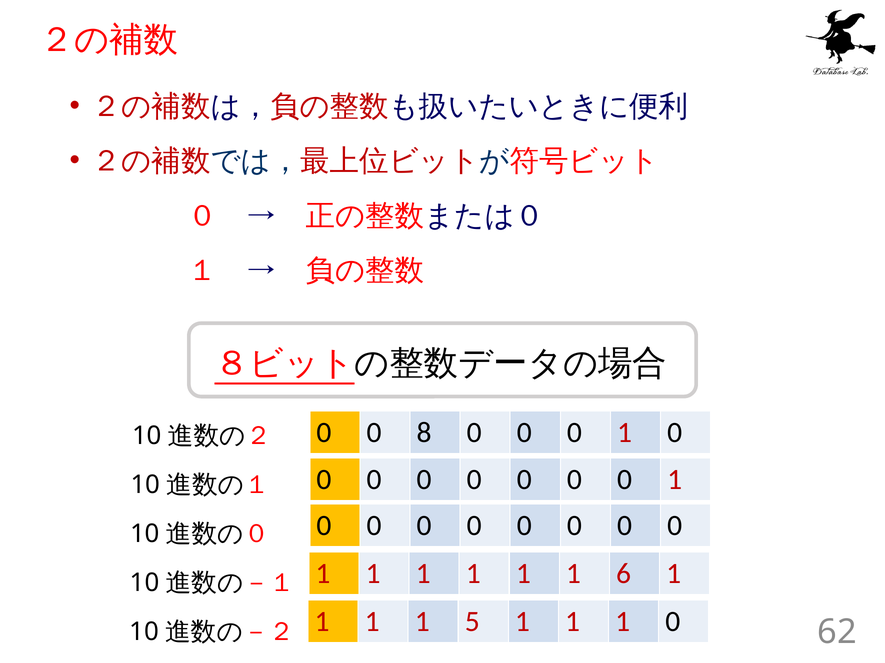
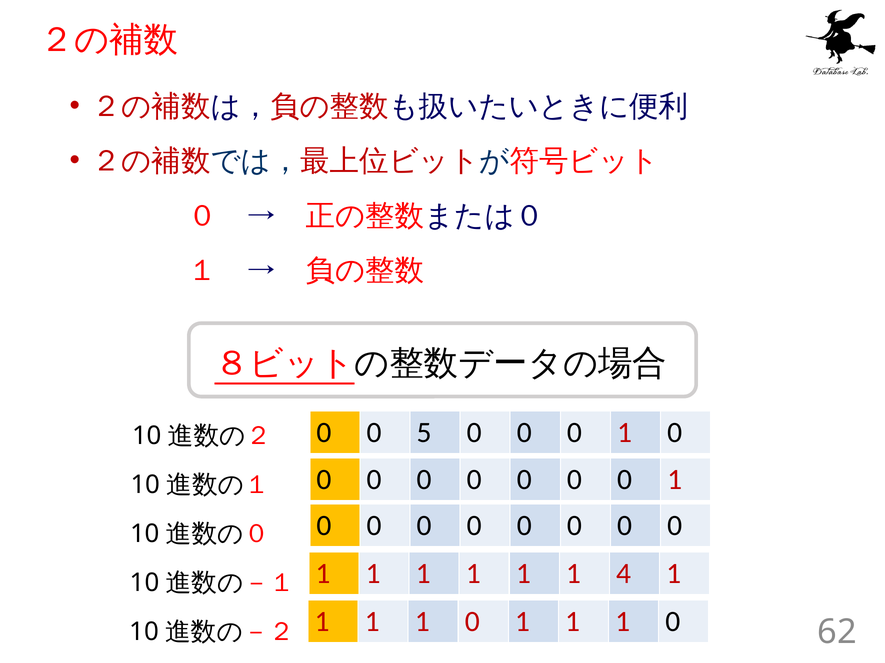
8: 8 -> 5
6: 6 -> 4
5 at (472, 622): 5 -> 0
